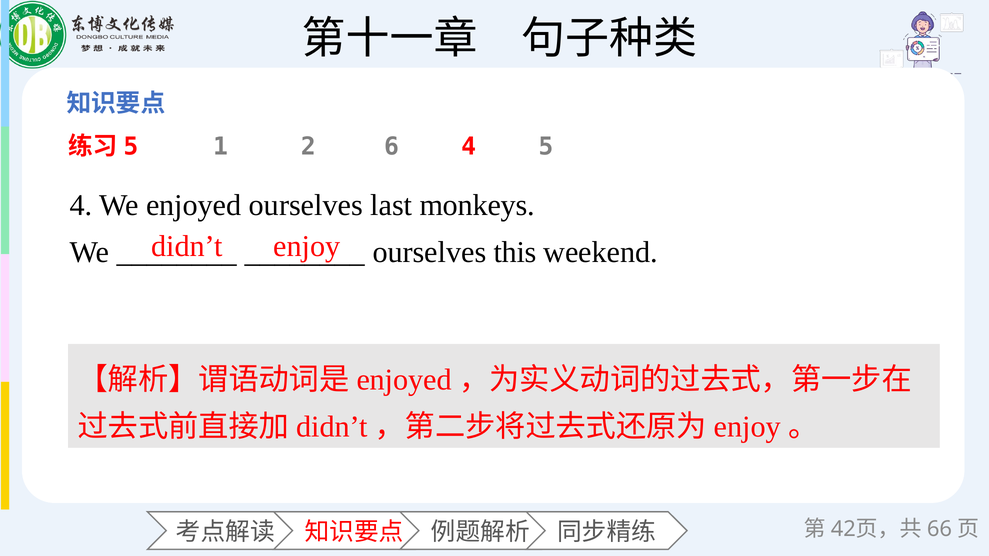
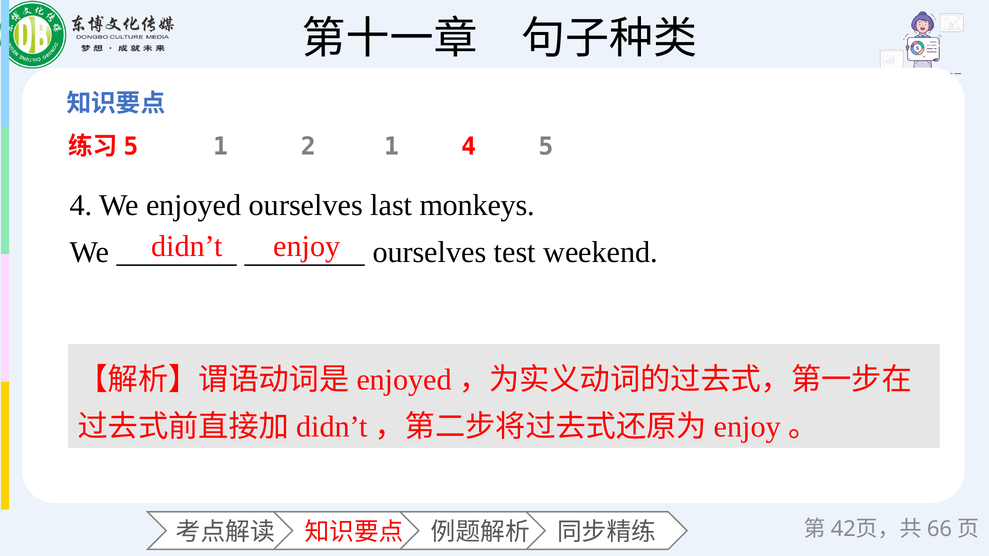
2 6: 6 -> 1
this: this -> test
